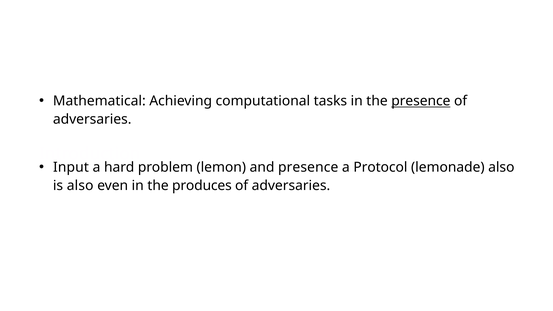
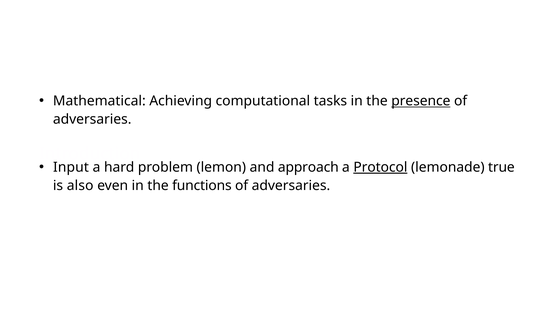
and presence: presence -> approach
Protocol underline: none -> present
lemonade also: also -> true
produces: produces -> functions
